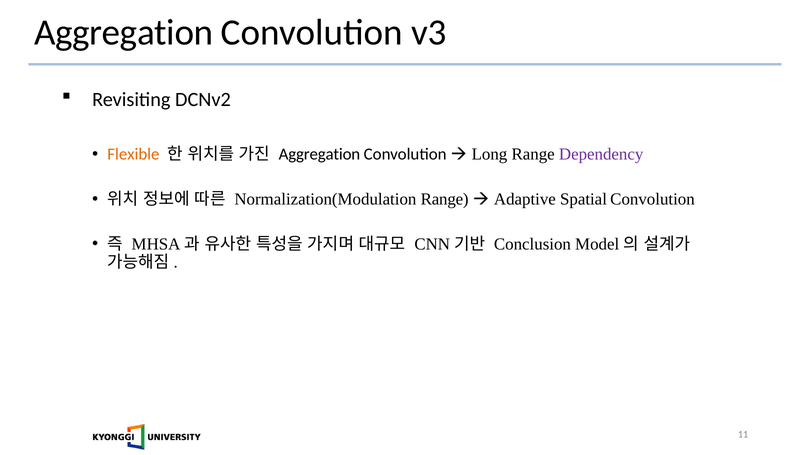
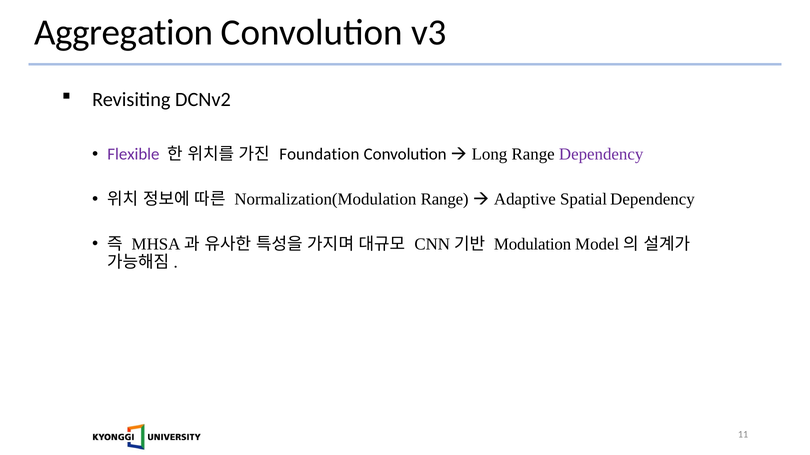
Flexible colour: orange -> purple
Aggregation at (319, 155): Aggregation -> Foundation
Spatial Convolution: Convolution -> Dependency
Conclusion: Conclusion -> Modulation
